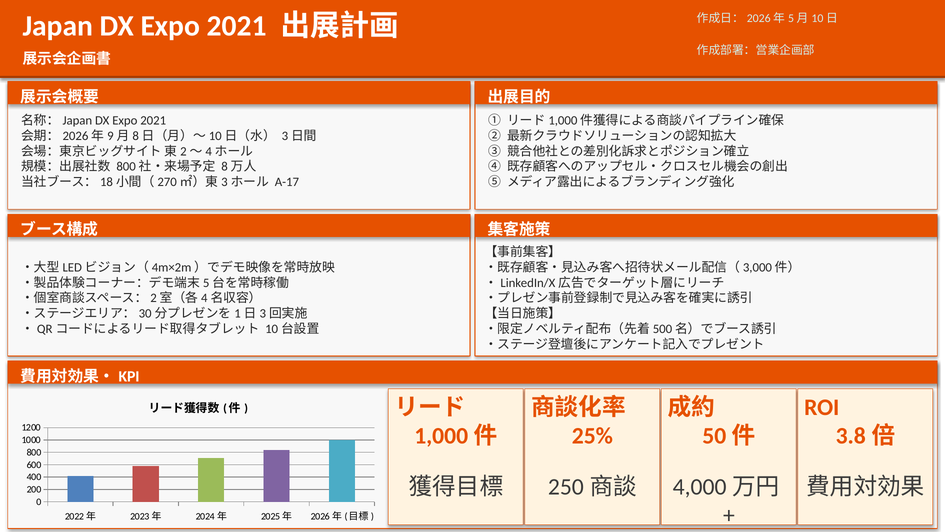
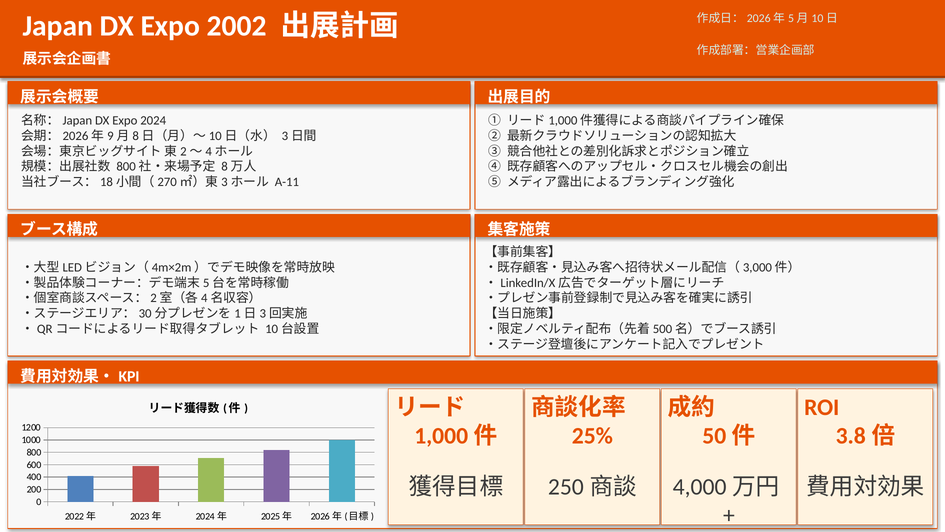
Japan DX Expo 2021: 2021 -> 2002
2021 at (153, 121): 2021 -> 2024
A-17: A-17 -> A-11
